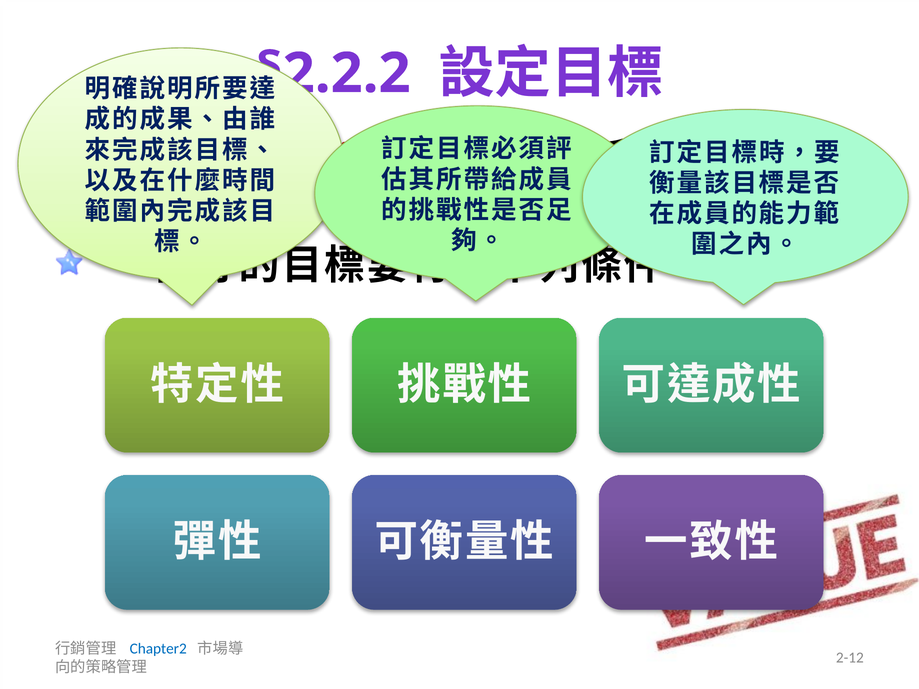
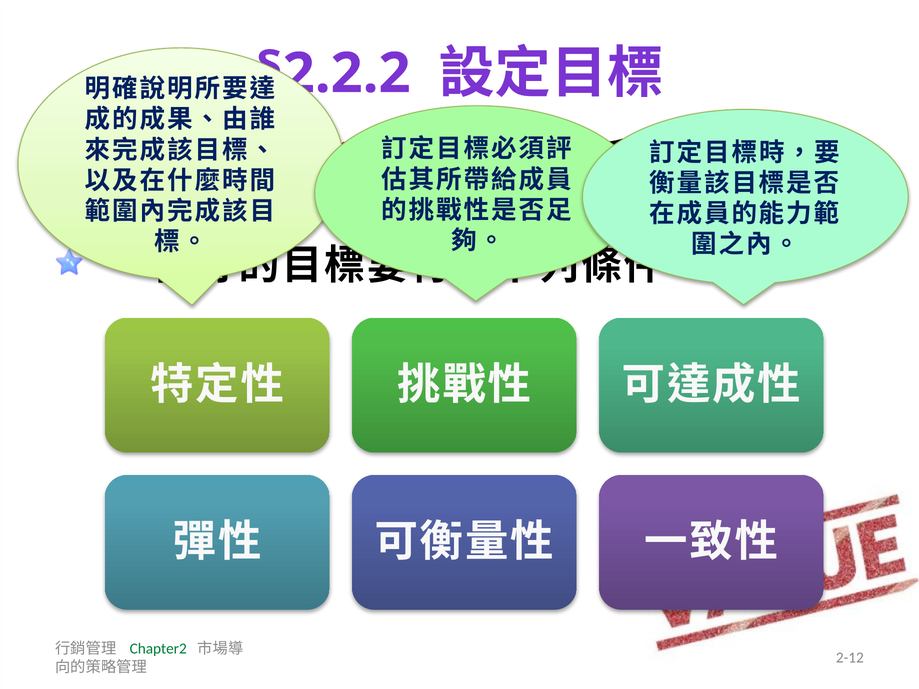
Chapter2 colour: blue -> green
